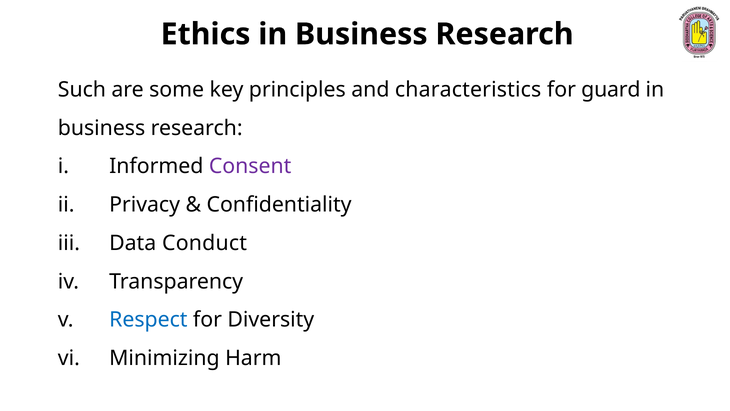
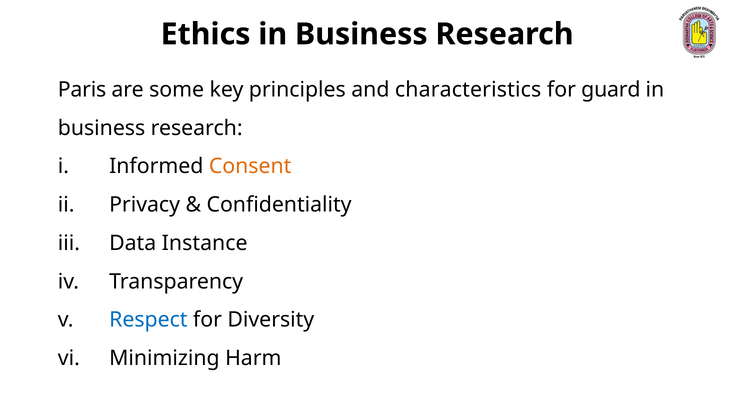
Such: Such -> Paris
Consent colour: purple -> orange
Conduct: Conduct -> Instance
